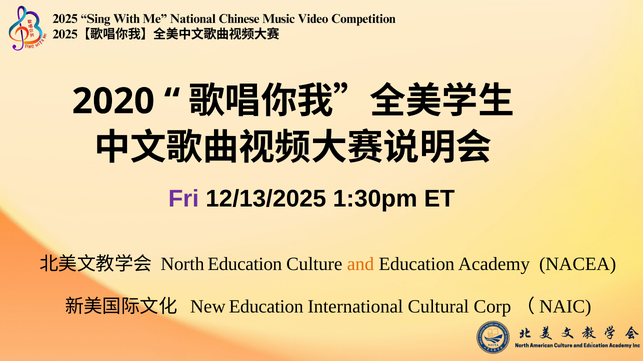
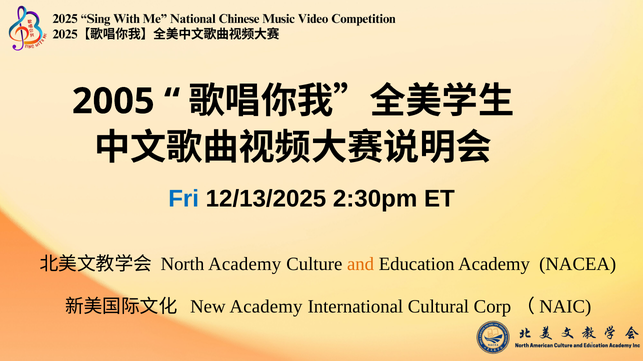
2020: 2020 -> 2005
Fri colour: purple -> blue
1:30pm: 1:30pm -> 2:30pm
North Education: Education -> Academy
New Education: Education -> Academy
